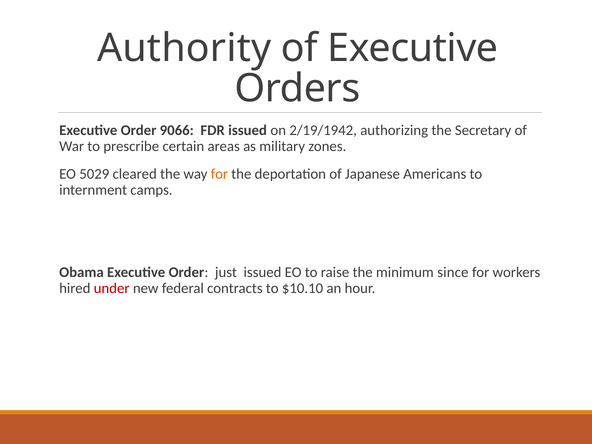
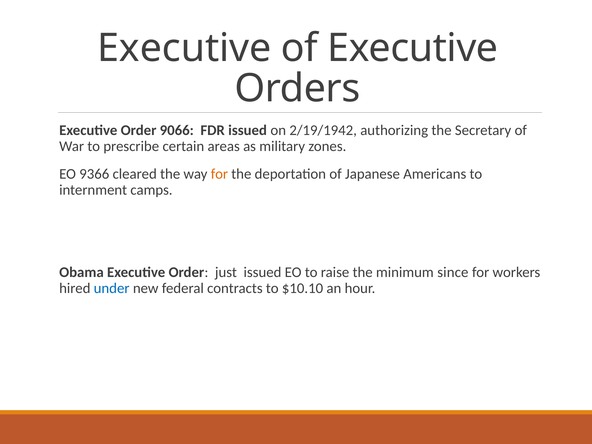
Authority at (184, 48): Authority -> Executive
5029: 5029 -> 9366
under colour: red -> blue
